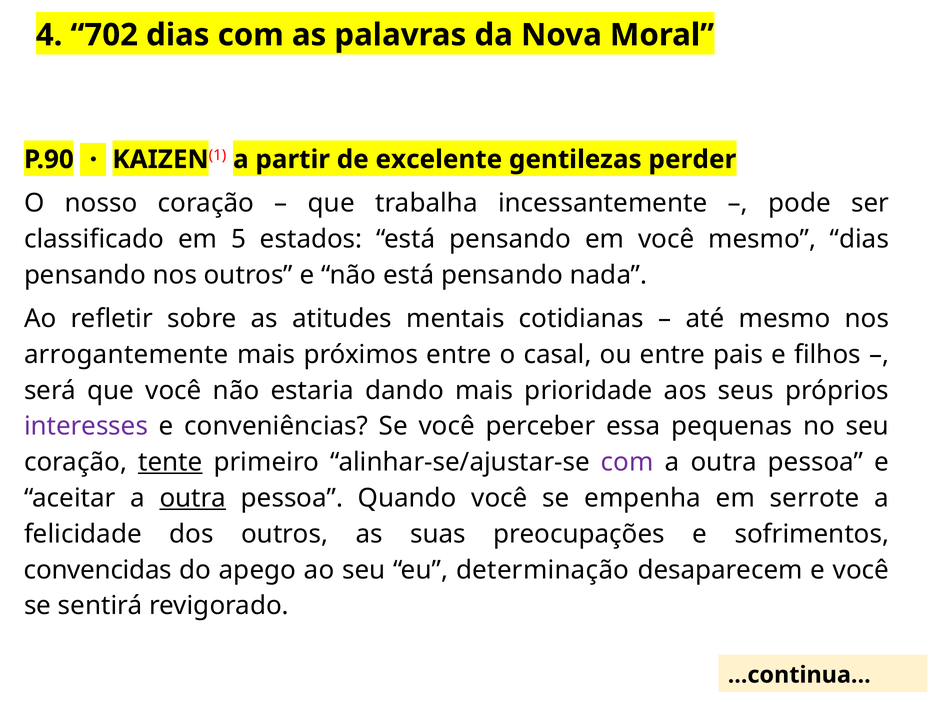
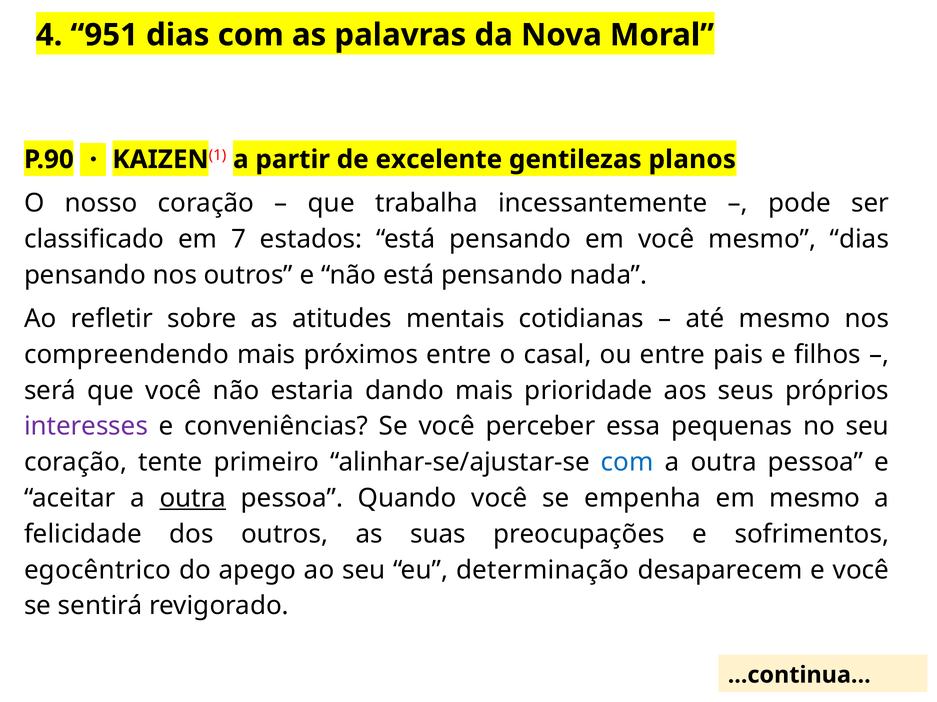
702: 702 -> 951
perder: perder -> planos
5: 5 -> 7
arrogantemente: arrogantemente -> compreendendo
tente underline: present -> none
com at (627, 463) colour: purple -> blue
em serrote: serrote -> mesmo
convencidas: convencidas -> egocêntrico
